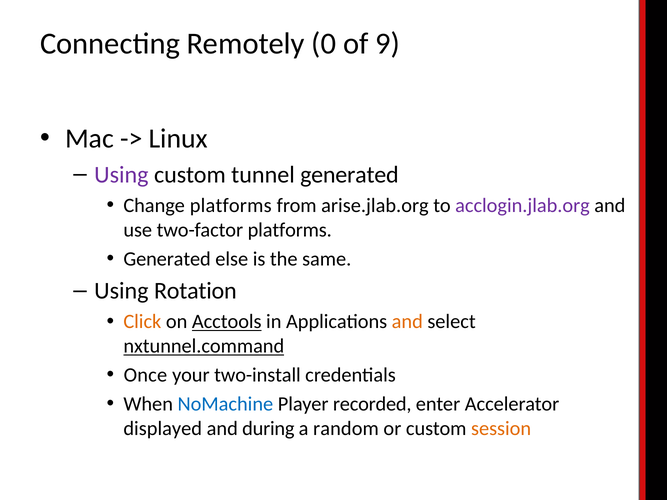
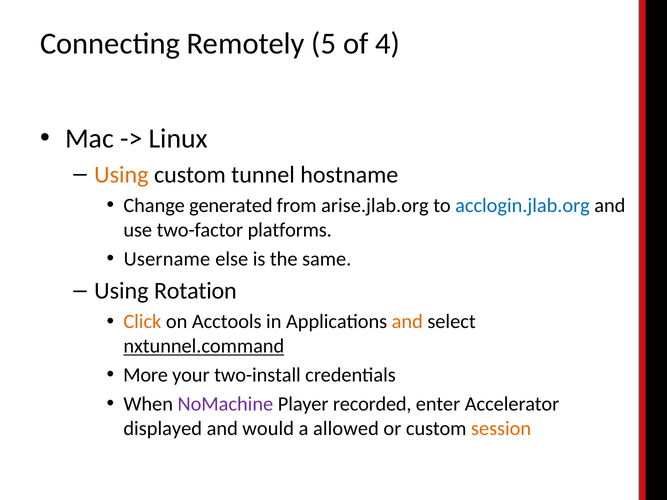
0: 0 -> 5
9: 9 -> 4
Using at (121, 175) colour: purple -> orange
tunnel generated: generated -> hostname
Change platforms: platforms -> generated
acclogin.jlab.org colour: purple -> blue
Generated at (167, 259): Generated -> Username
Acctools underline: present -> none
Once: Once -> More
NoMachine colour: blue -> purple
during: during -> would
random: random -> allowed
